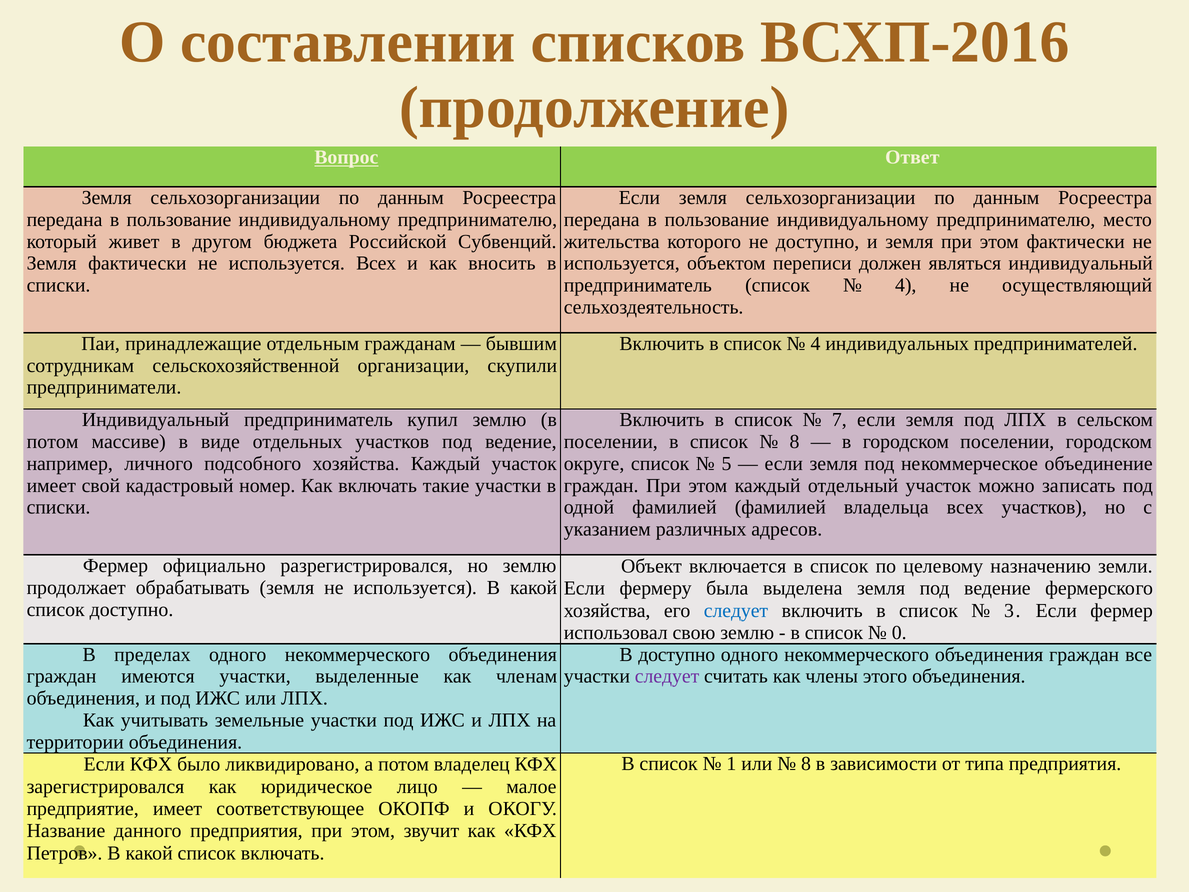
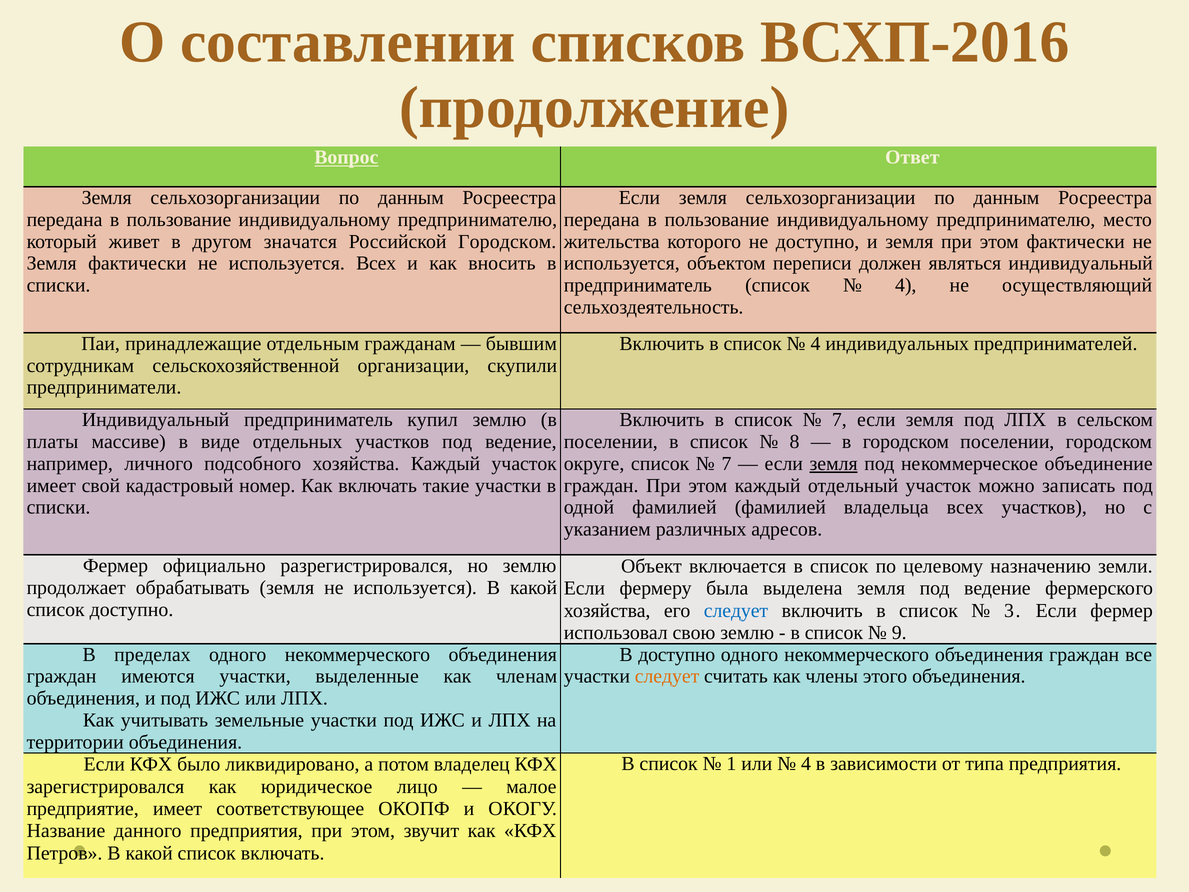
бюджета: бюджета -> значатся
Российской Субвенций: Субвенций -> Городском
потом at (53, 442): потом -> платы
5 at (726, 464): 5 -> 7
земля at (834, 464) underline: none -> present
0: 0 -> 9
следует at (667, 676) colour: purple -> orange
8 at (806, 764): 8 -> 4
